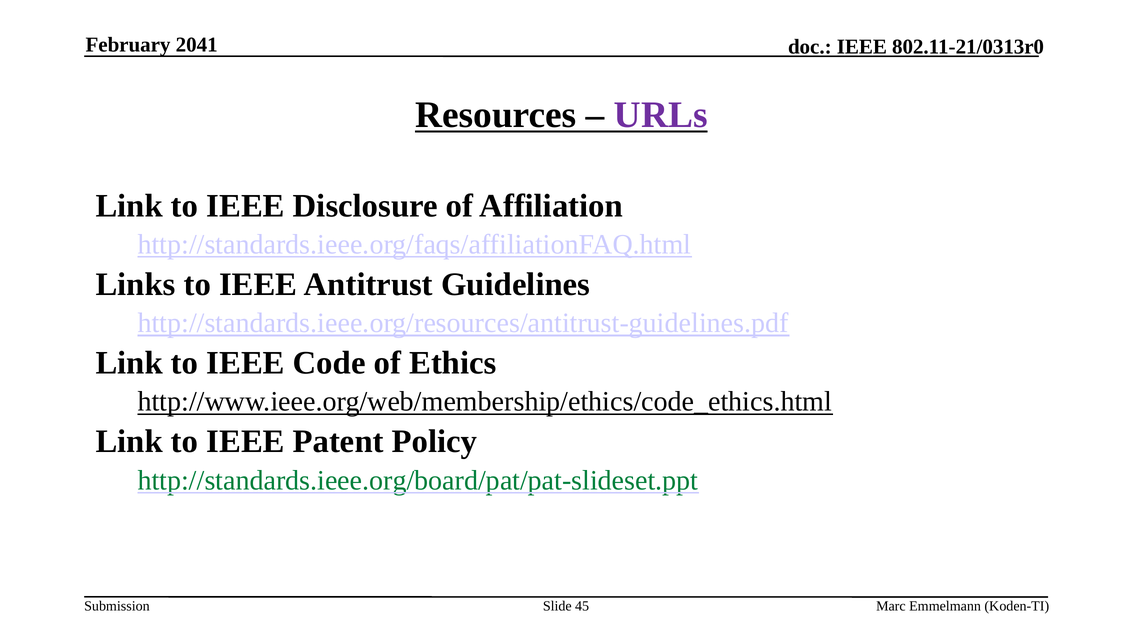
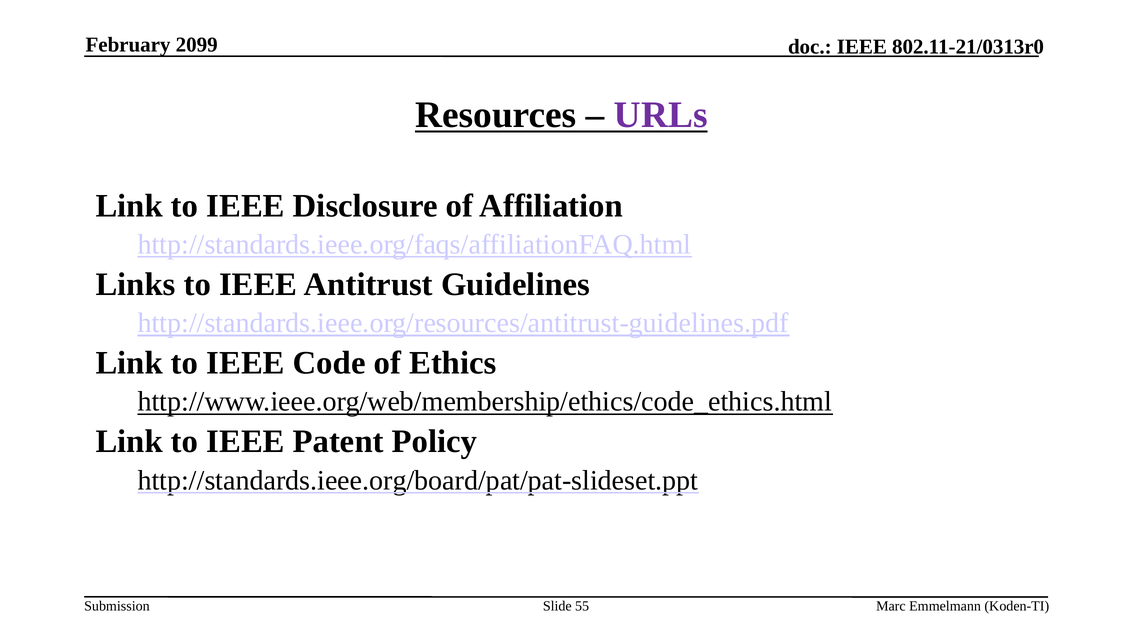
2041: 2041 -> 2099
http://standards.ieee.org/board/pat/pat-slideset.ppt colour: green -> black
45: 45 -> 55
